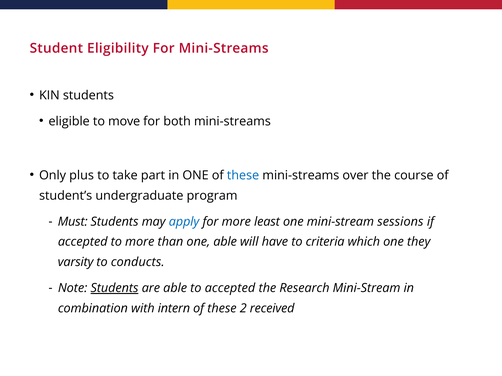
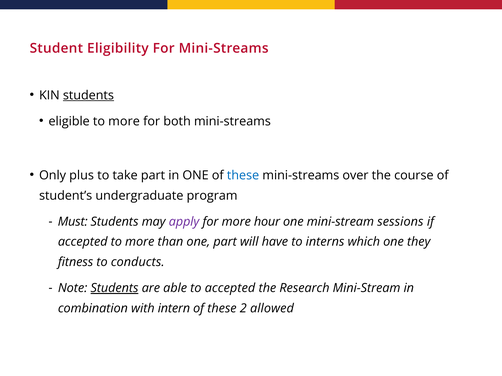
students at (88, 95) underline: none -> present
eligible to move: move -> more
apply colour: blue -> purple
least: least -> hour
one able: able -> part
criteria: criteria -> interns
varsity: varsity -> fitness
received: received -> allowed
